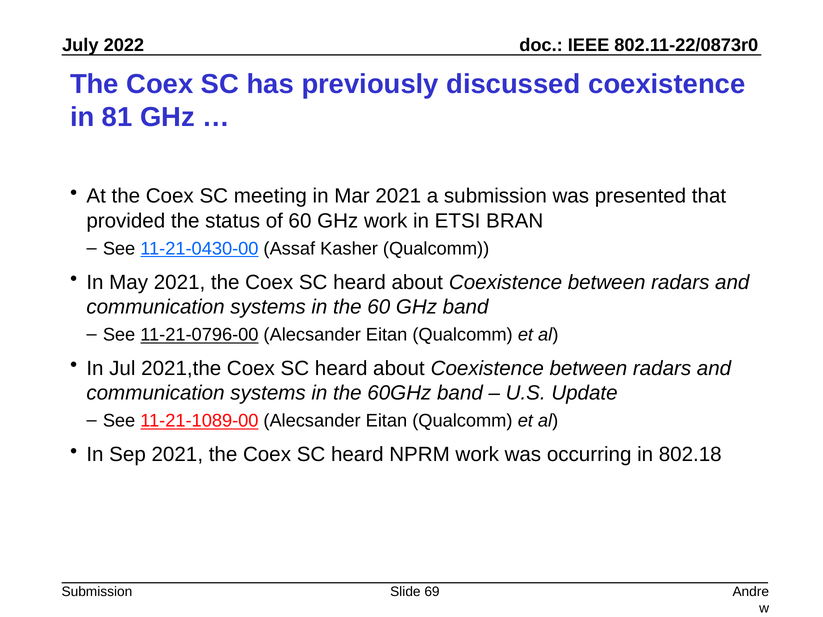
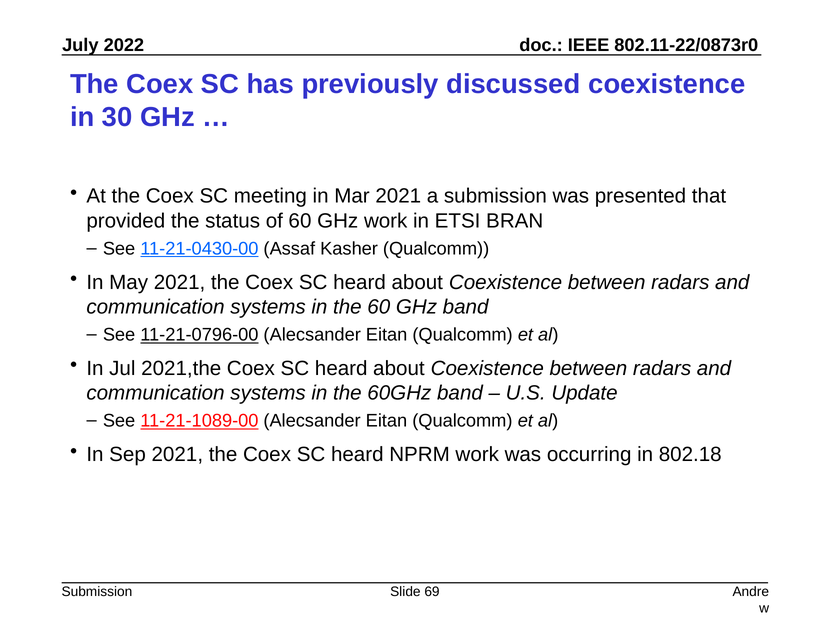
81: 81 -> 30
